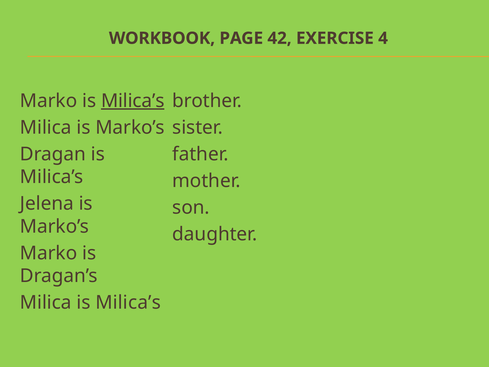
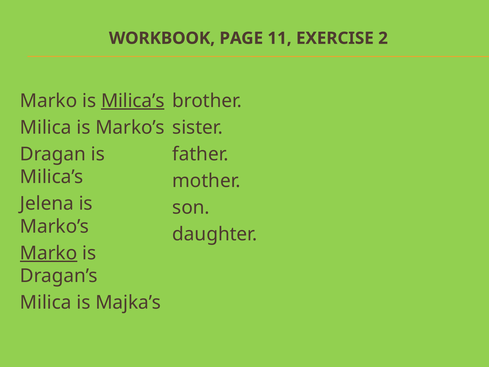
42: 42 -> 11
4: 4 -> 2
Marko at (49, 253) underline: none -> present
Milica is Milica’s: Milica’s -> Majka’s
